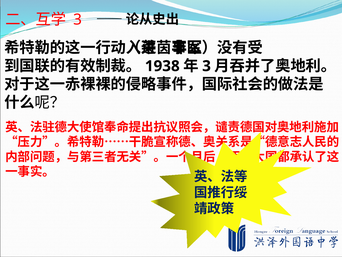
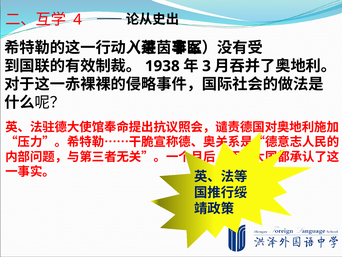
3 at (77, 20): 3 -> 4
